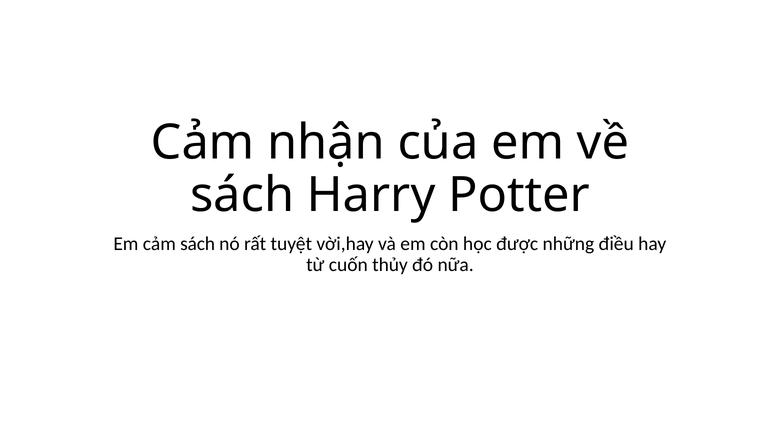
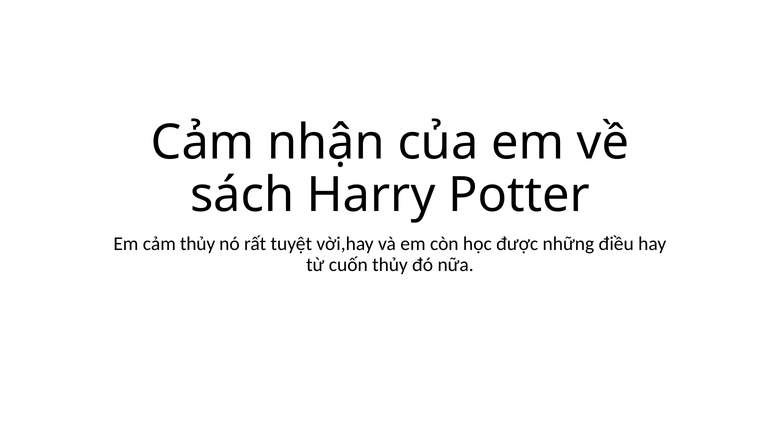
cảm sách: sách -> thủy
